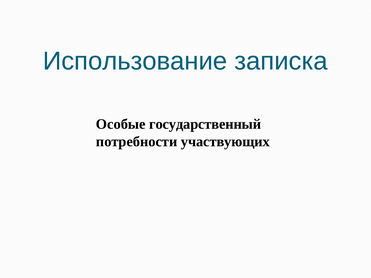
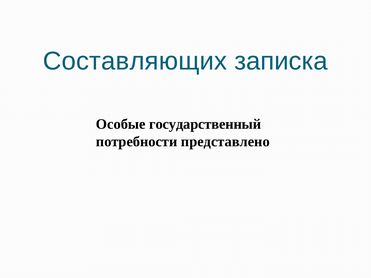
Использование: Использование -> Составляющих
участвующих: участвующих -> представлено
